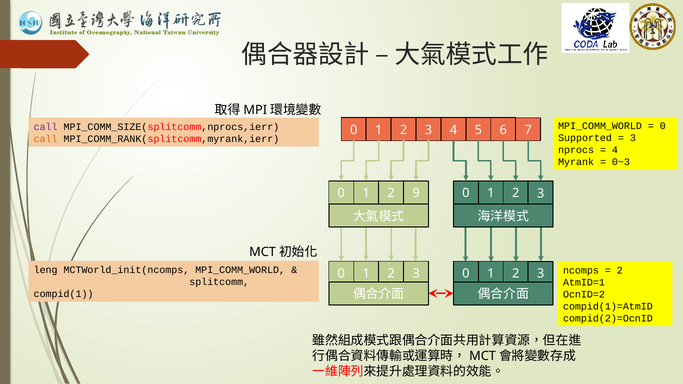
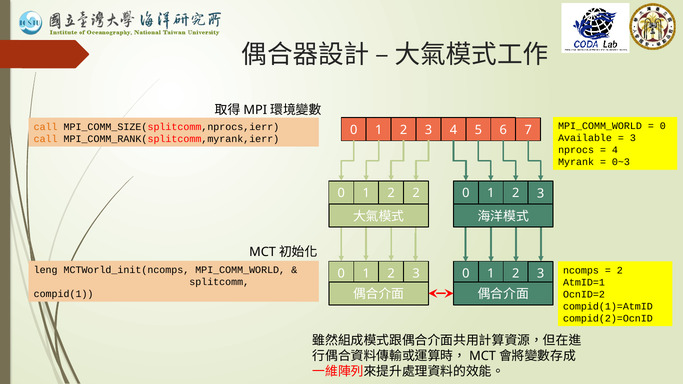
call at (46, 127) colour: purple -> orange
Supported: Supported -> Available
2 9: 9 -> 2
